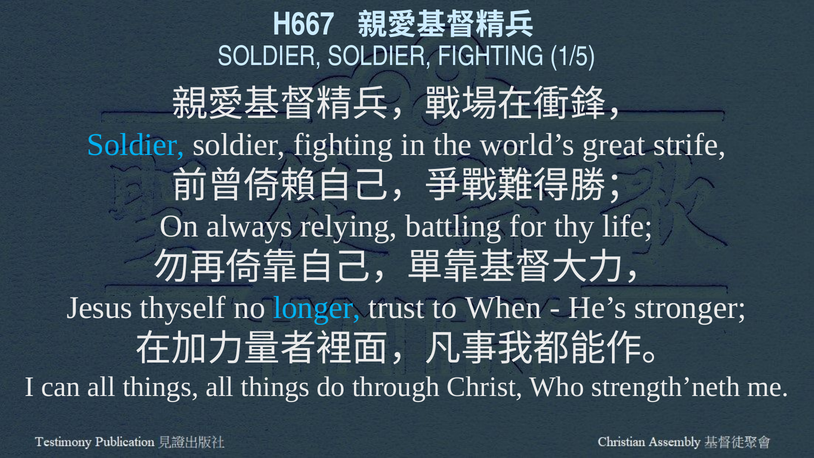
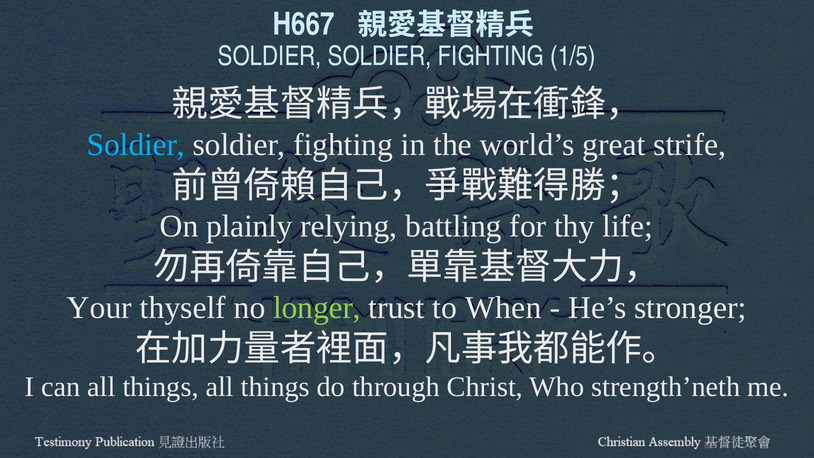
always: always -> plainly
Jesus: Jesus -> Your
longer colour: light blue -> light green
